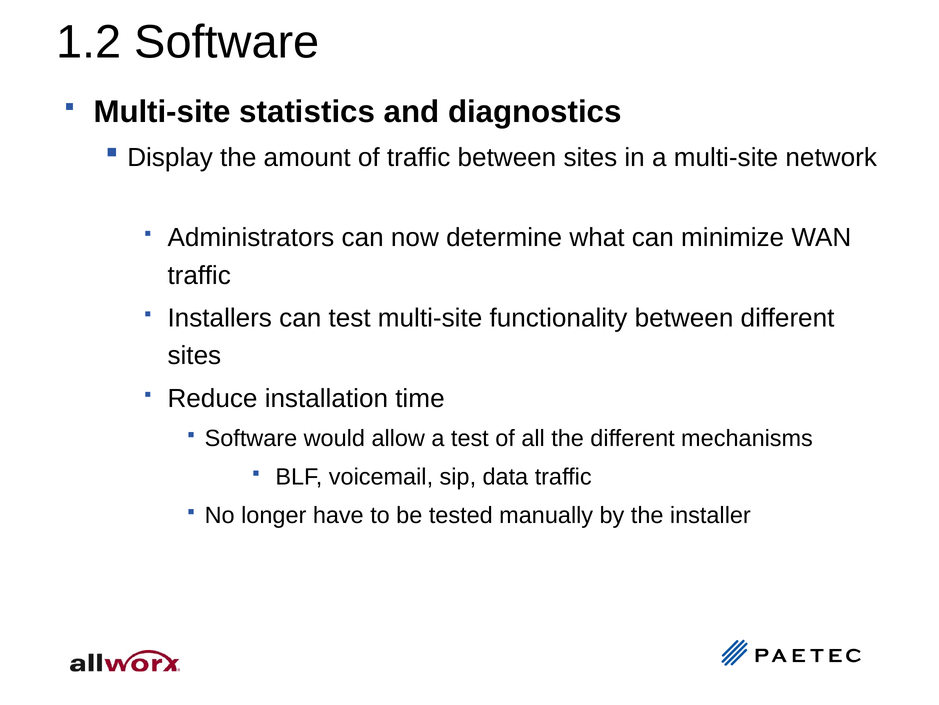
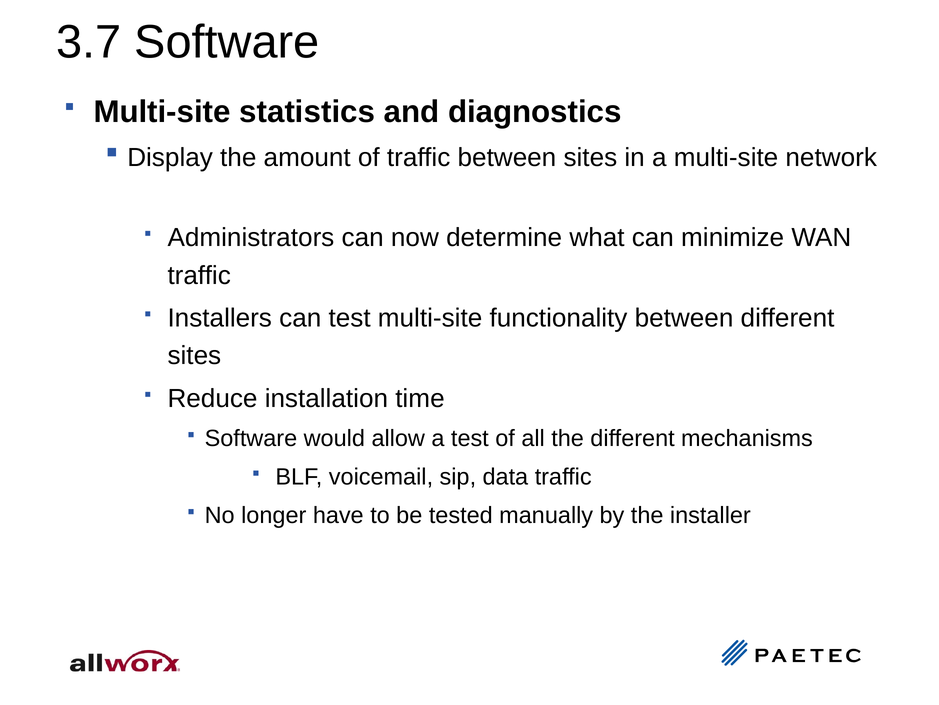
1.2: 1.2 -> 3.7
